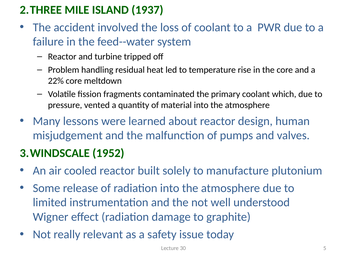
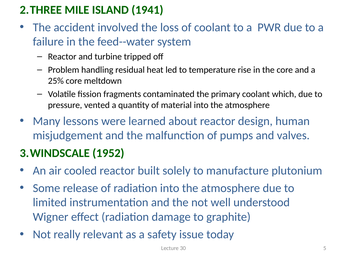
1937: 1937 -> 1941
22%: 22% -> 25%
